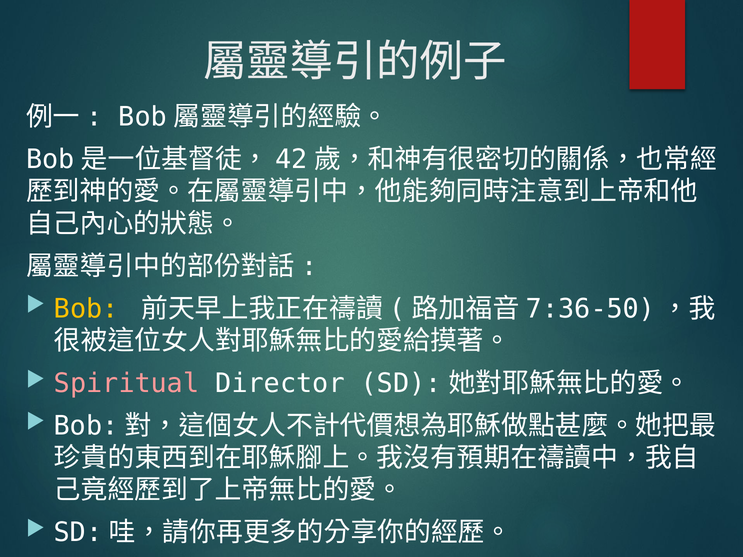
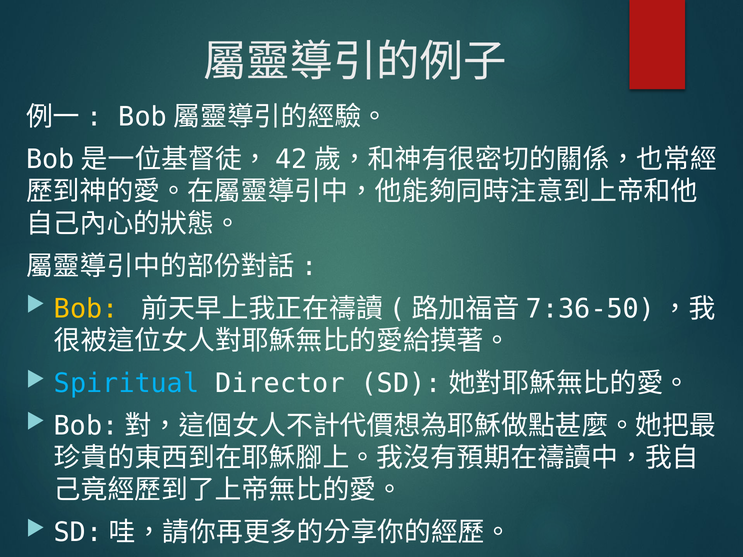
Spiritual colour: pink -> light blue
